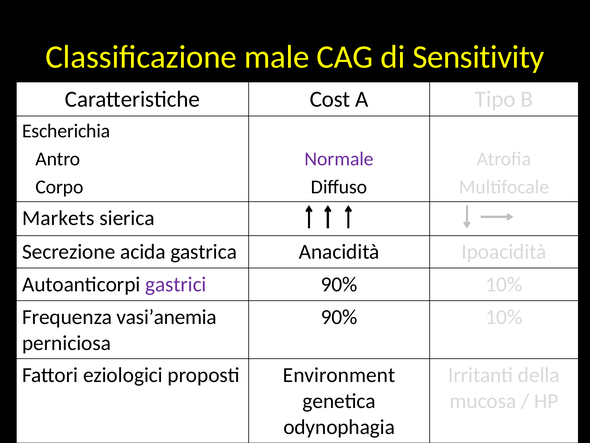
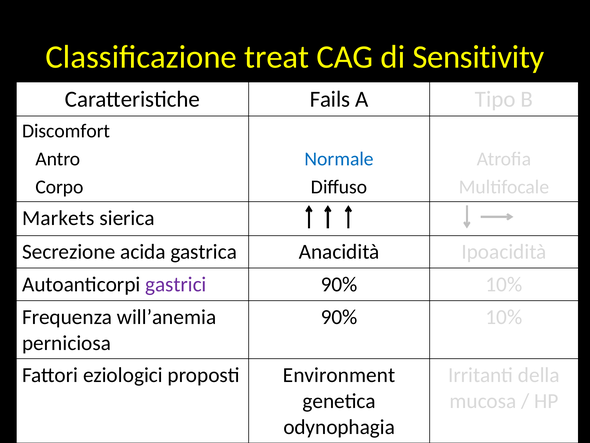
male: male -> treat
Cost: Cost -> Fails
Escherichia: Escherichia -> Discomfort
Normale colour: purple -> blue
vasi’anemia: vasi’anemia -> will’anemia
